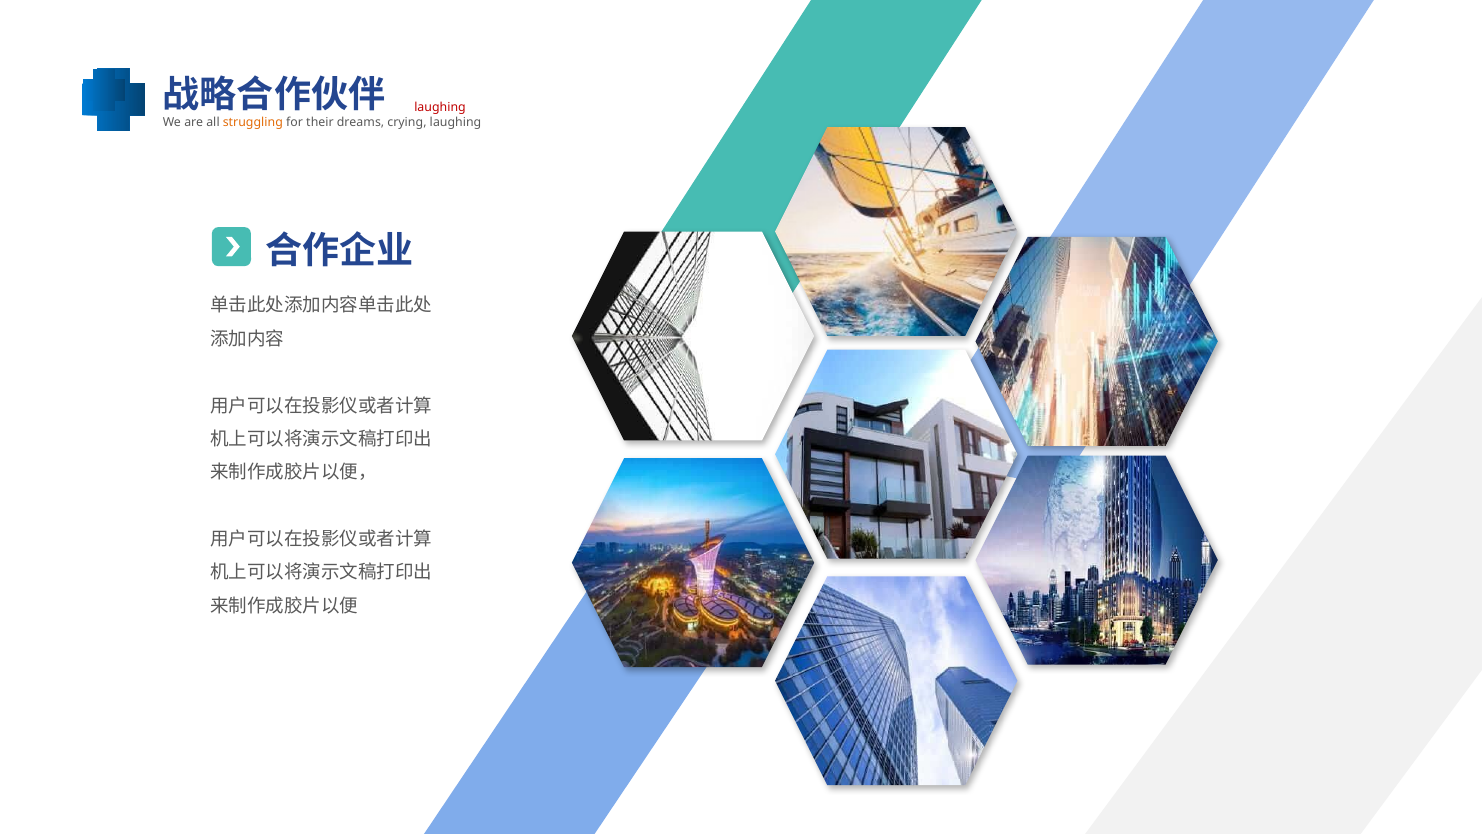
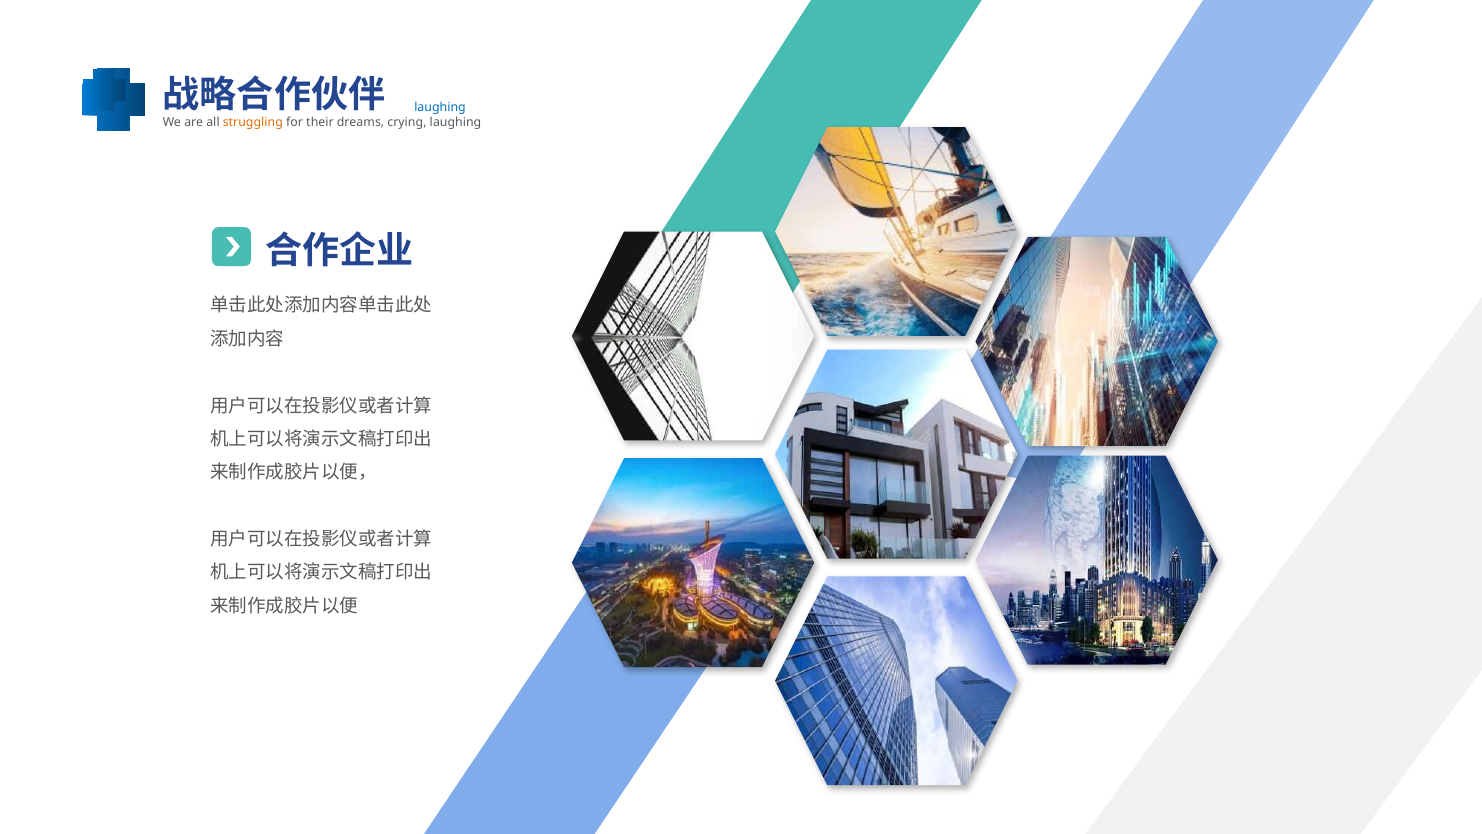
laughing at (440, 107) colour: red -> blue
